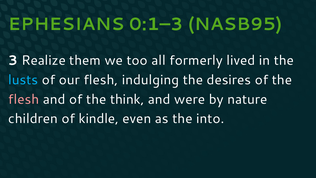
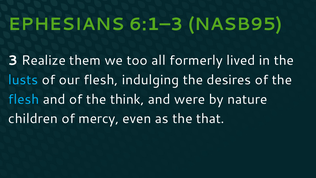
0:1–3: 0:1–3 -> 6:1–3
flesh at (24, 99) colour: pink -> light blue
kindle: kindle -> mercy
into: into -> that
